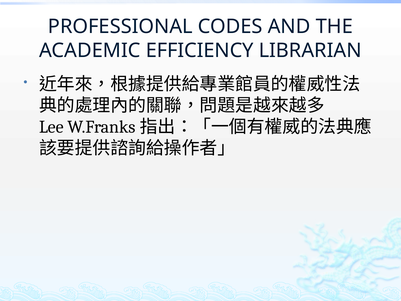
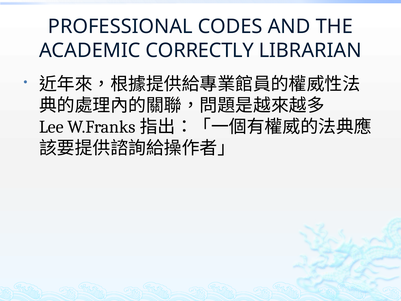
EFFICIENCY: EFFICIENCY -> CORRECTLY
